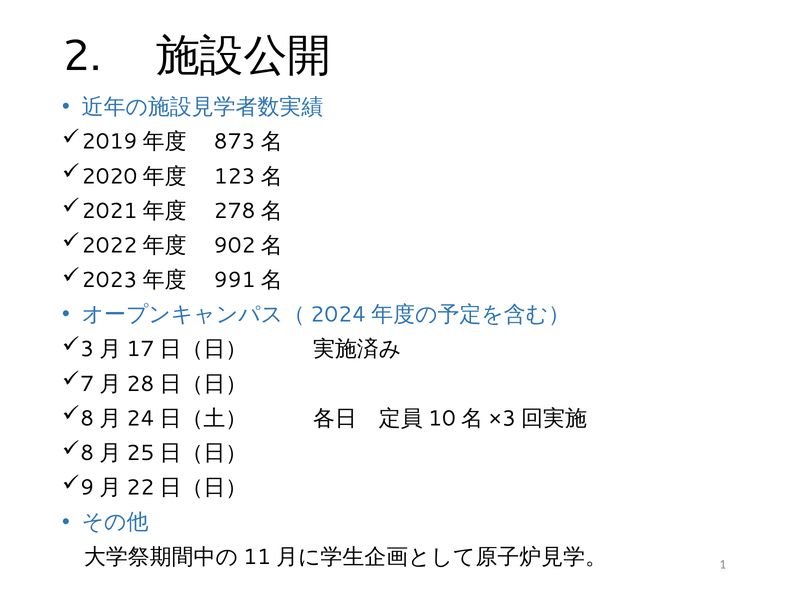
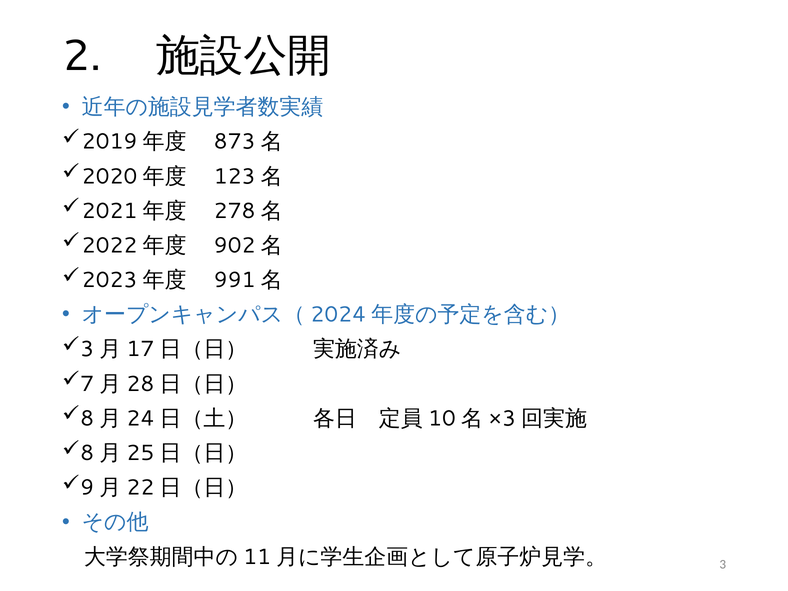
1: 1 -> 3
